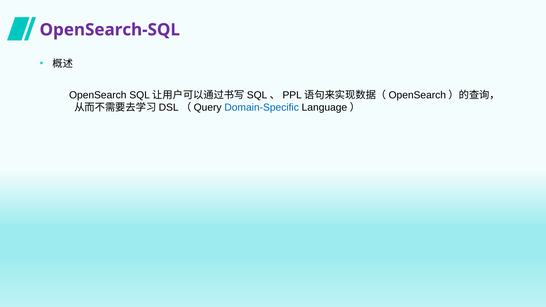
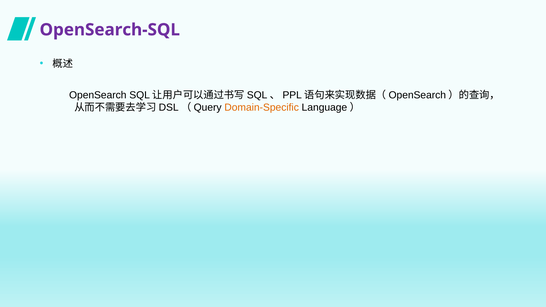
Domain-Specific colour: blue -> orange
